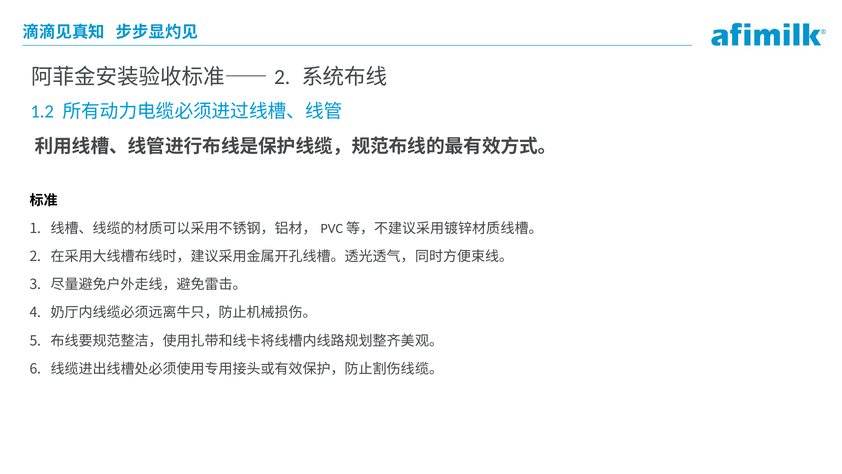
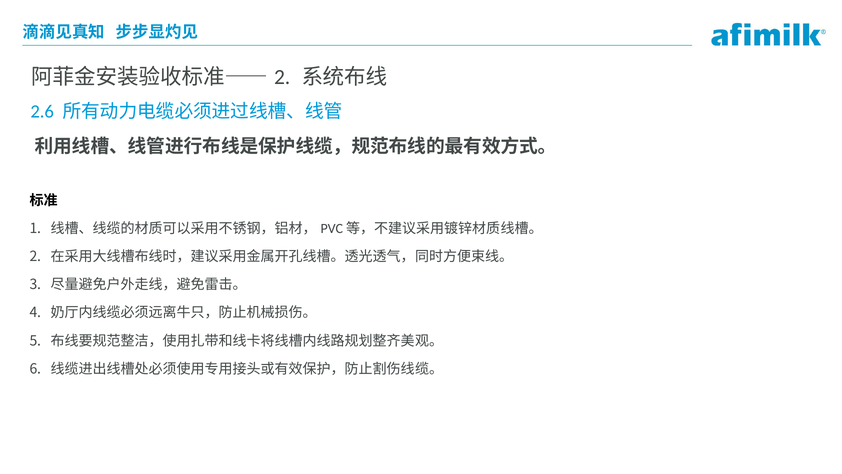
1.2: 1.2 -> 2.6
